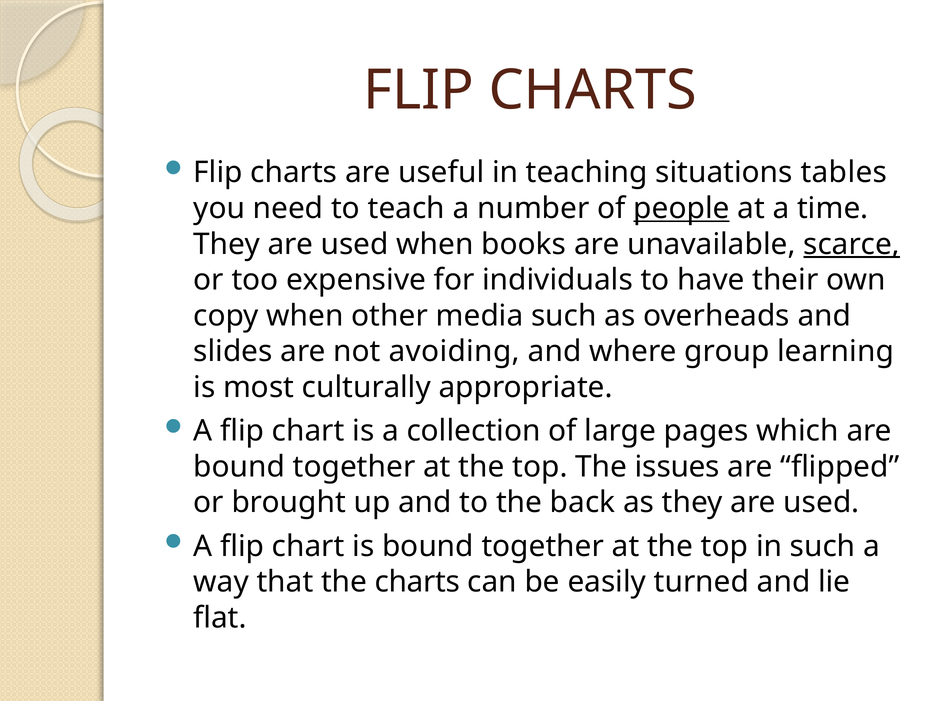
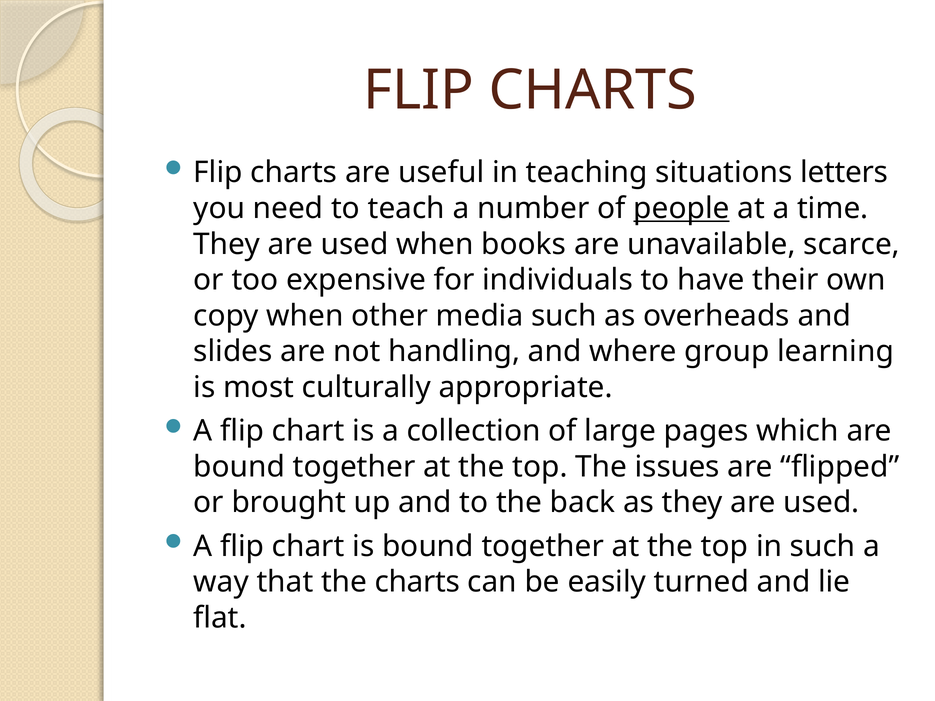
tables: tables -> letters
scarce underline: present -> none
avoiding: avoiding -> handling
